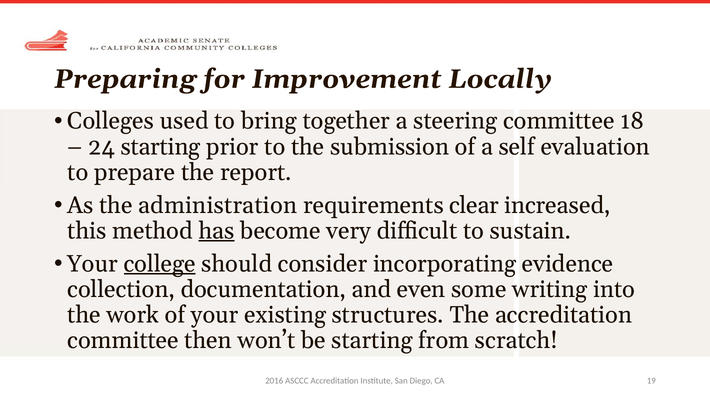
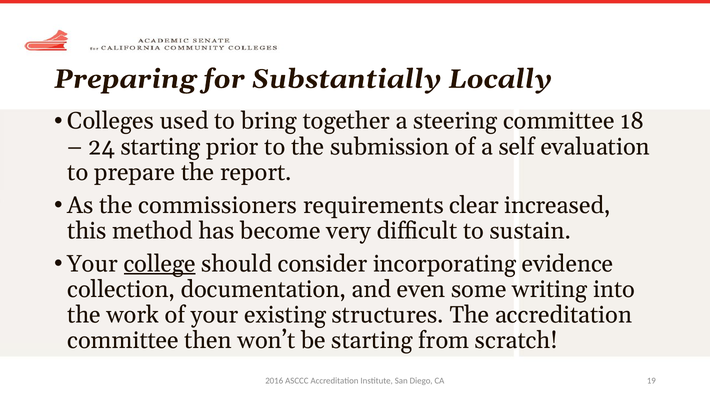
Improvement: Improvement -> Substantially
administration: administration -> commissioners
has underline: present -> none
